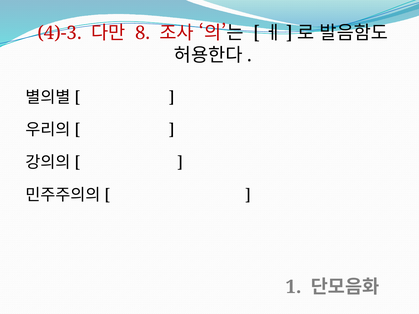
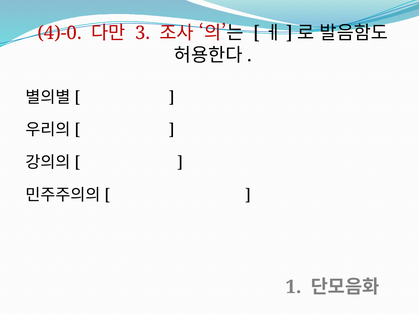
4)-3: 4)-3 -> 4)-0
8: 8 -> 3
